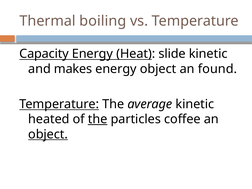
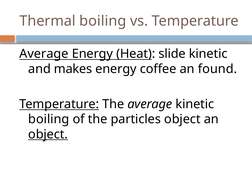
Capacity at (44, 54): Capacity -> Average
energy object: object -> coffee
heated at (49, 119): heated -> boiling
the at (98, 119) underline: present -> none
particles coffee: coffee -> object
